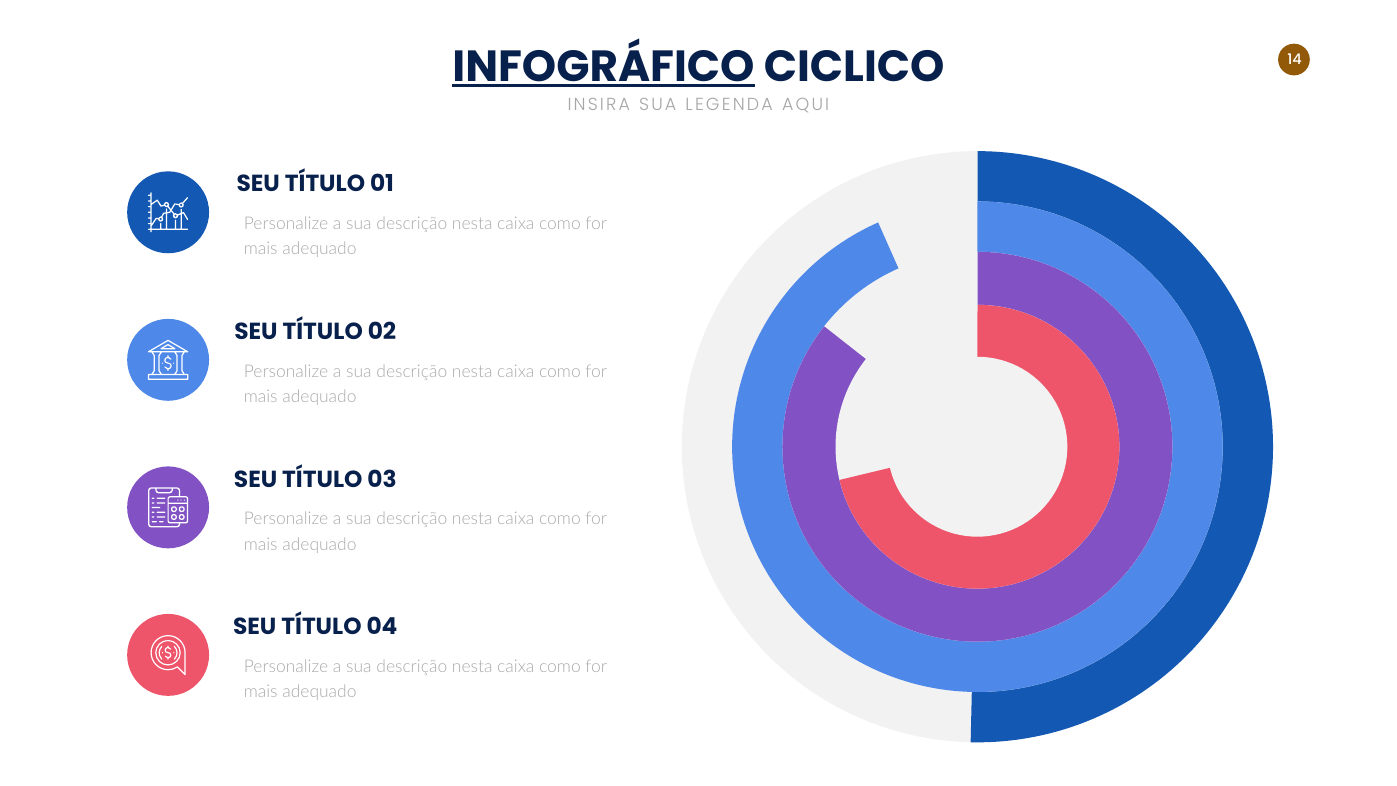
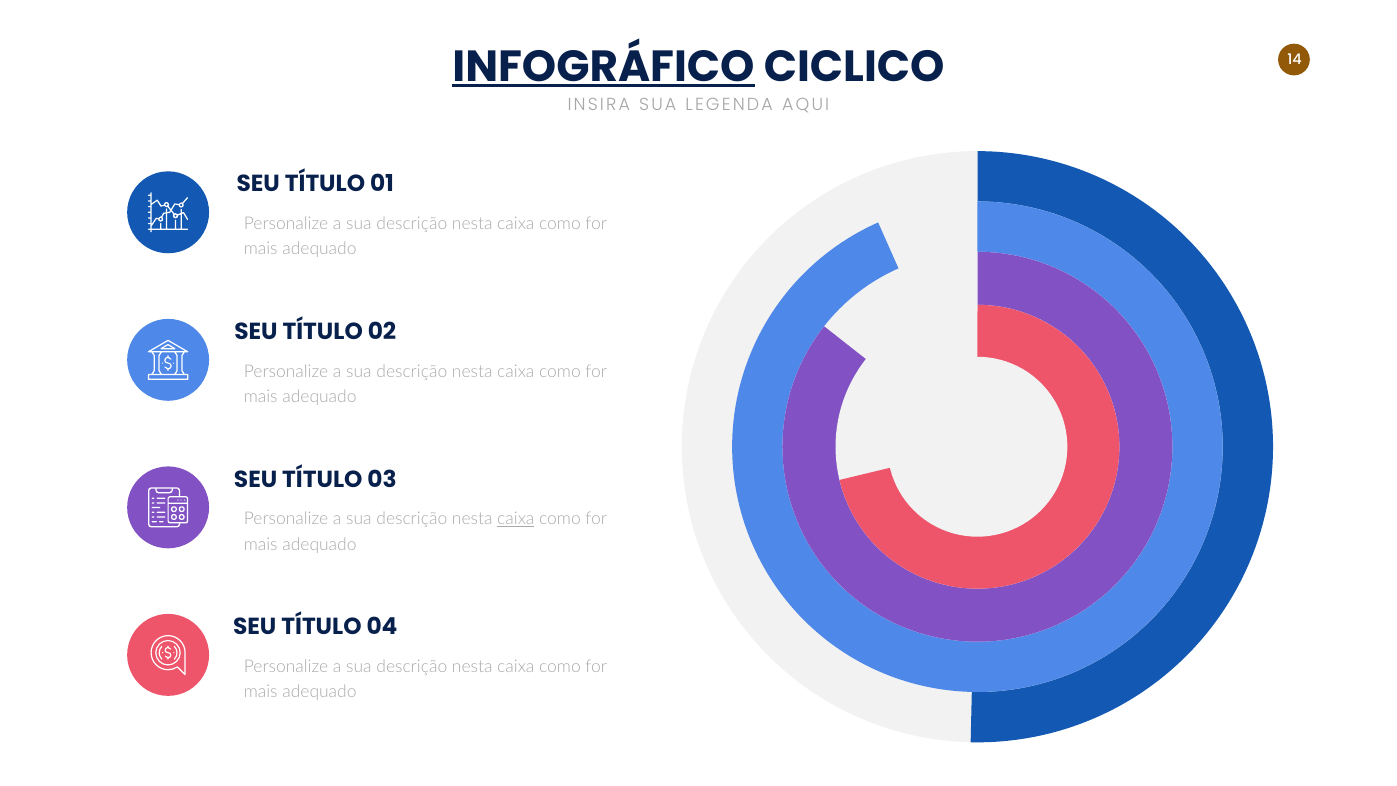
caixa at (516, 519) underline: none -> present
